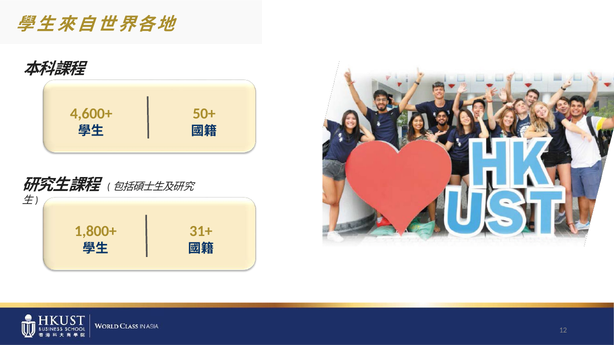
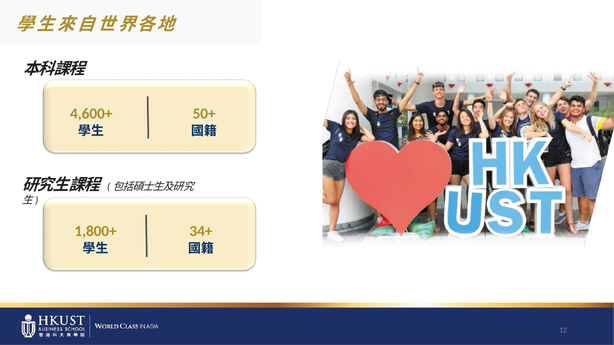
31+: 31+ -> 34+
